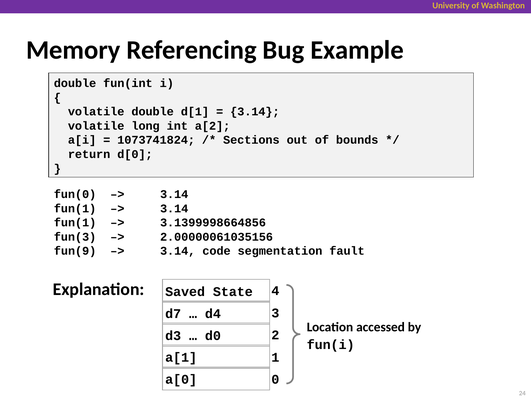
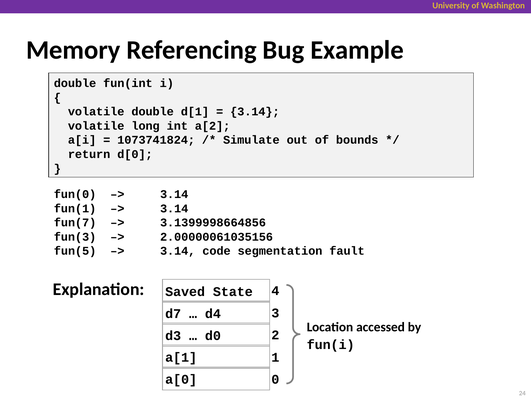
Sections: Sections -> Simulate
fun(1 at (75, 222): fun(1 -> fun(7
fun(9: fun(9 -> fun(5
